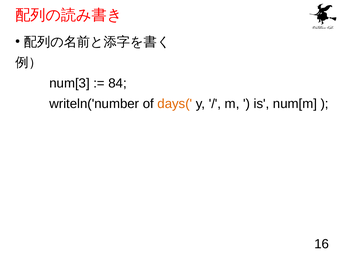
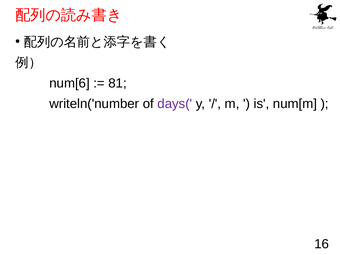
num[3: num[3 -> num[6
84: 84 -> 81
days( colour: orange -> purple
